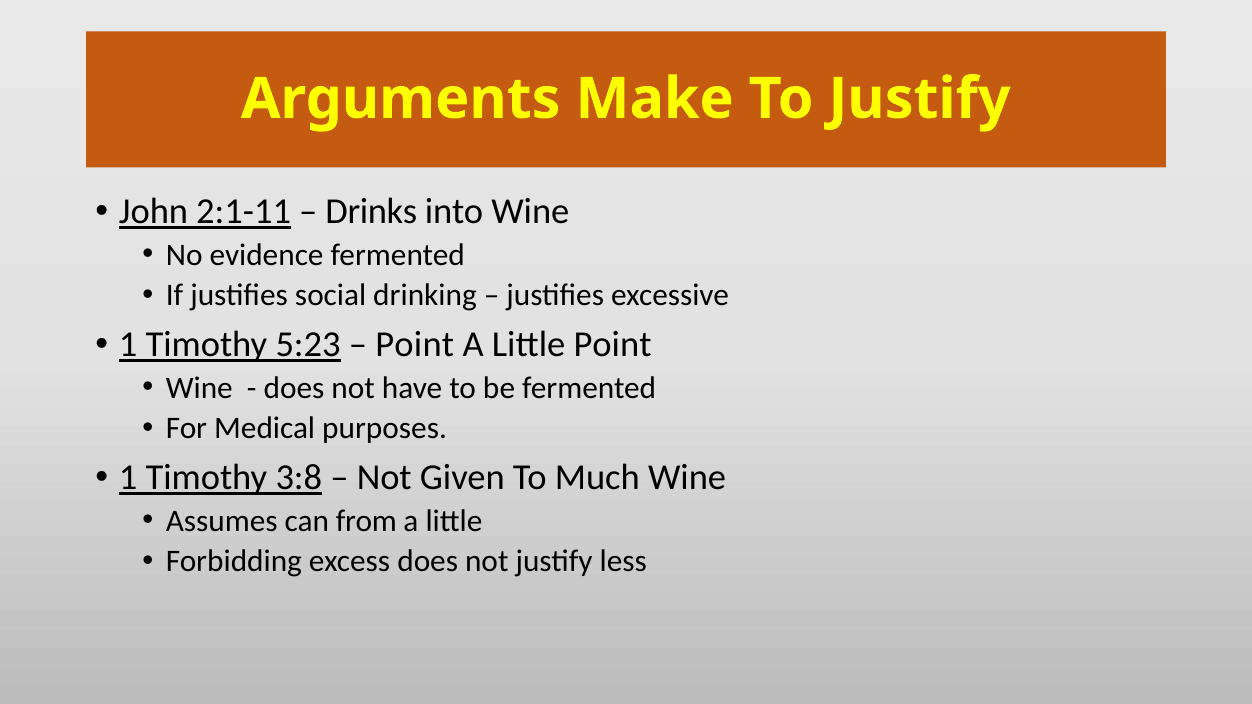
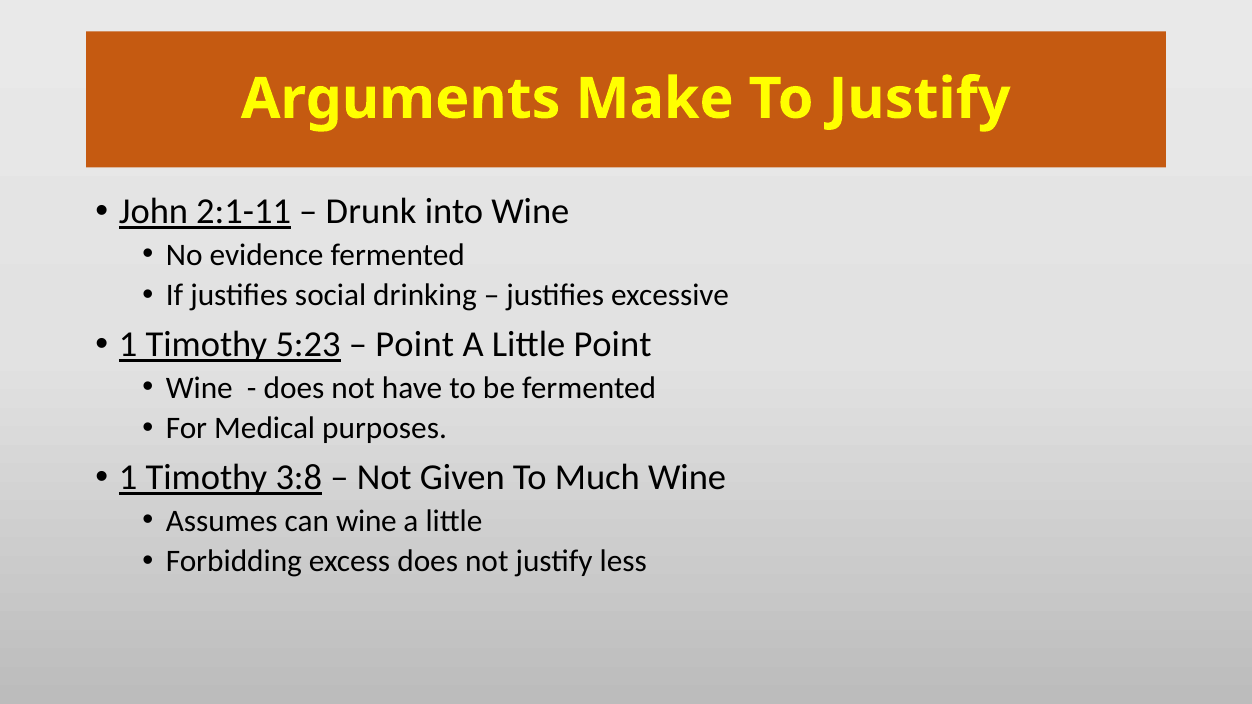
Drinks: Drinks -> Drunk
can from: from -> wine
